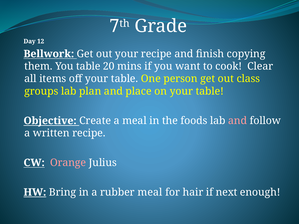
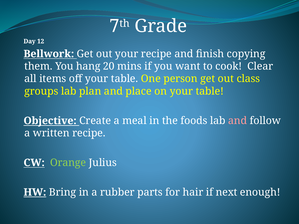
You table: table -> hang
Orange colour: pink -> light green
rubber meal: meal -> parts
